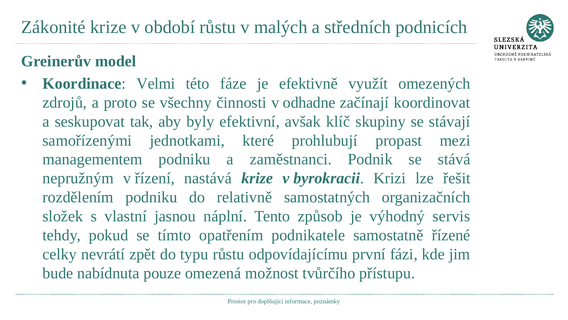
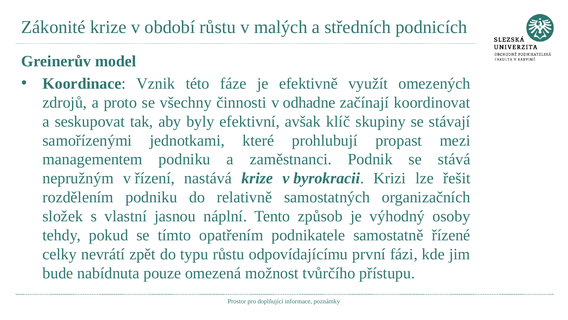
Velmi: Velmi -> Vznik
servis: servis -> osoby
